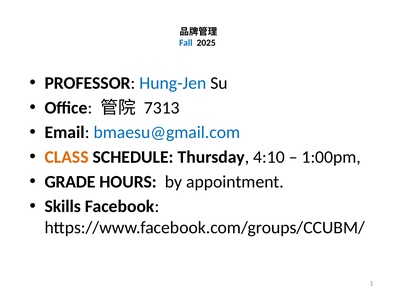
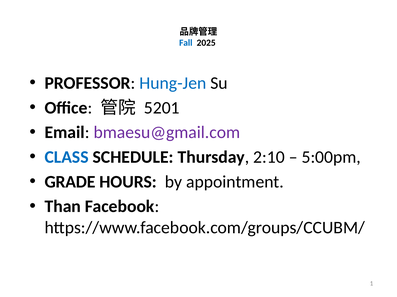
7313: 7313 -> 5201
bmaesu@gmail.com colour: blue -> purple
CLASS colour: orange -> blue
4:10: 4:10 -> 2:10
1:00pm: 1:00pm -> 5:00pm
Skills: Skills -> Than
